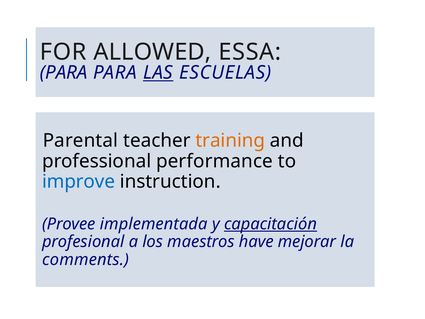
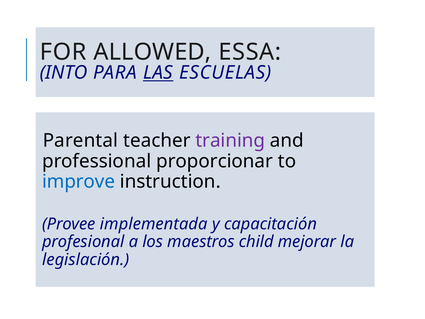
PARA at (64, 73): PARA -> INTO
training colour: orange -> purple
performance: performance -> proporcionar
capacitación underline: present -> none
have: have -> child
comments: comments -> legislación
